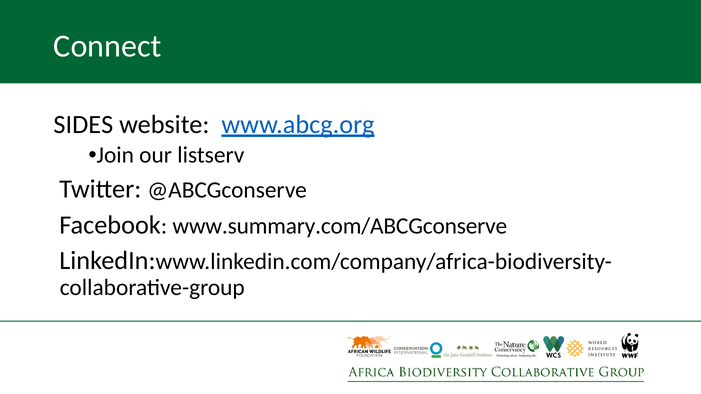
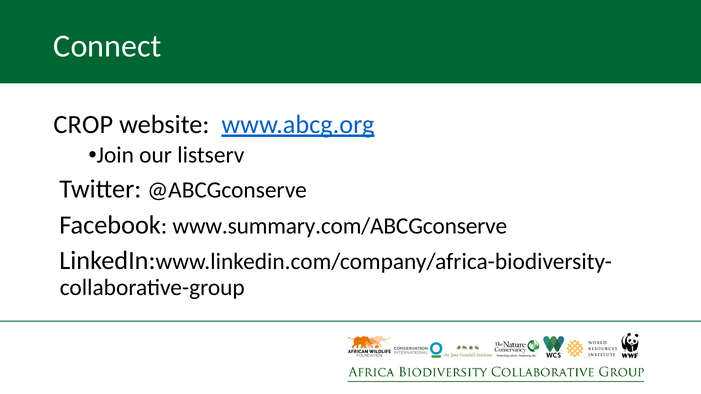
SIDES: SIDES -> CROP
